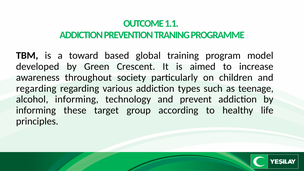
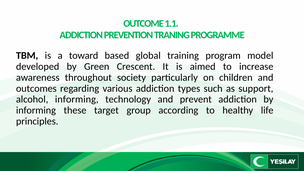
regarding at (36, 88): regarding -> outcomes
teenage: teenage -> support
